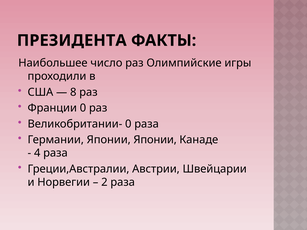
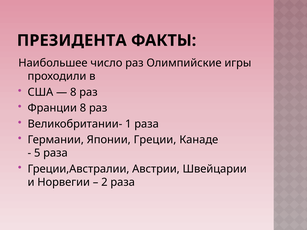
Франции 0: 0 -> 8
Великобритании- 0: 0 -> 1
Японии Японии: Японии -> Греции
4: 4 -> 5
